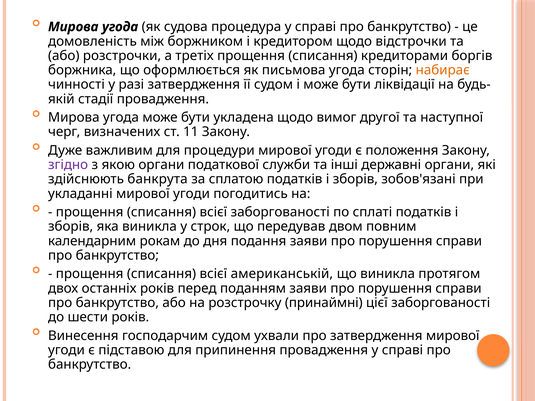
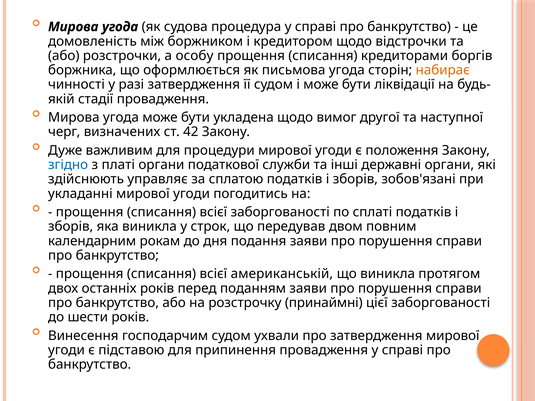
третіх: третіх -> особу
11: 11 -> 42
згідно colour: purple -> blue
якою: якою -> платі
банкрута: банкрута -> управляє
